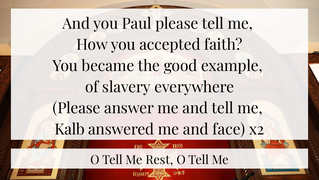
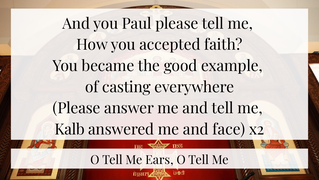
slavery: slavery -> casting
Rest: Rest -> Ears
